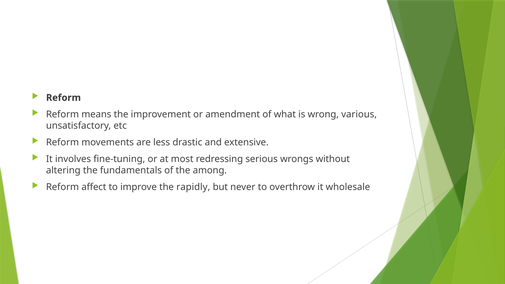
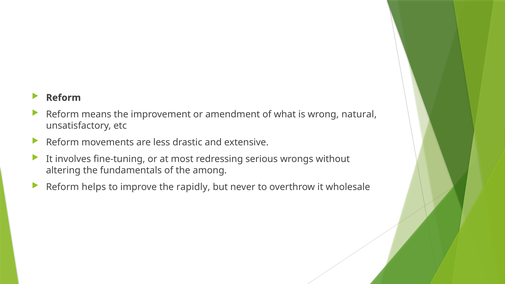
various: various -> natural
affect: affect -> helps
